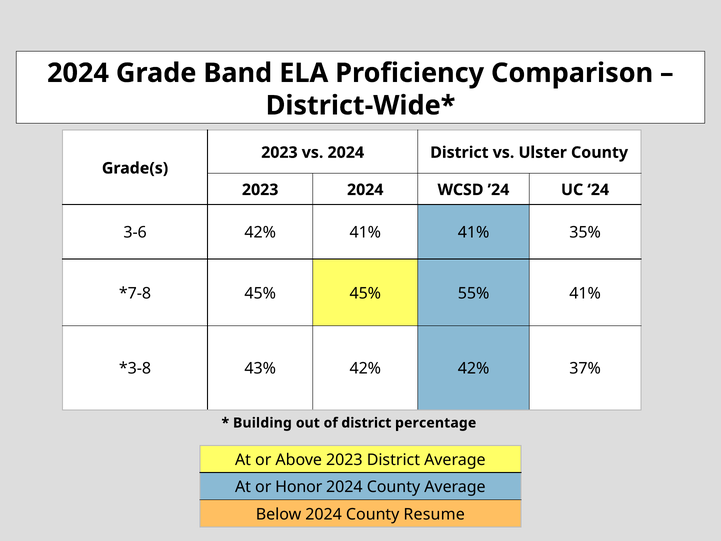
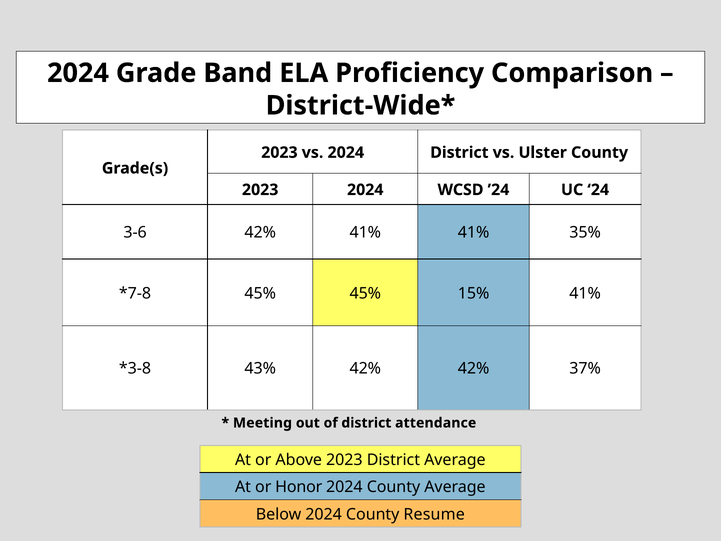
55%: 55% -> 15%
Building: Building -> Meeting
percentage: percentage -> attendance
